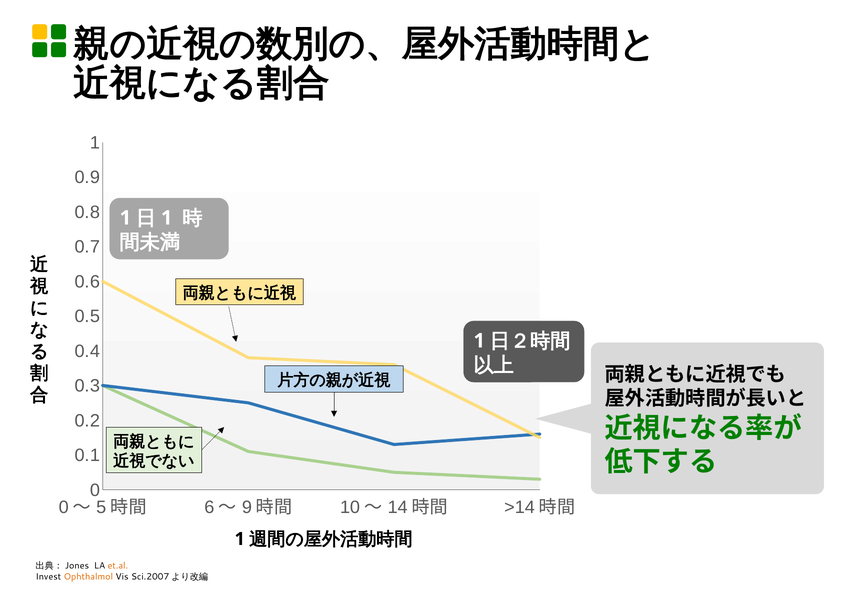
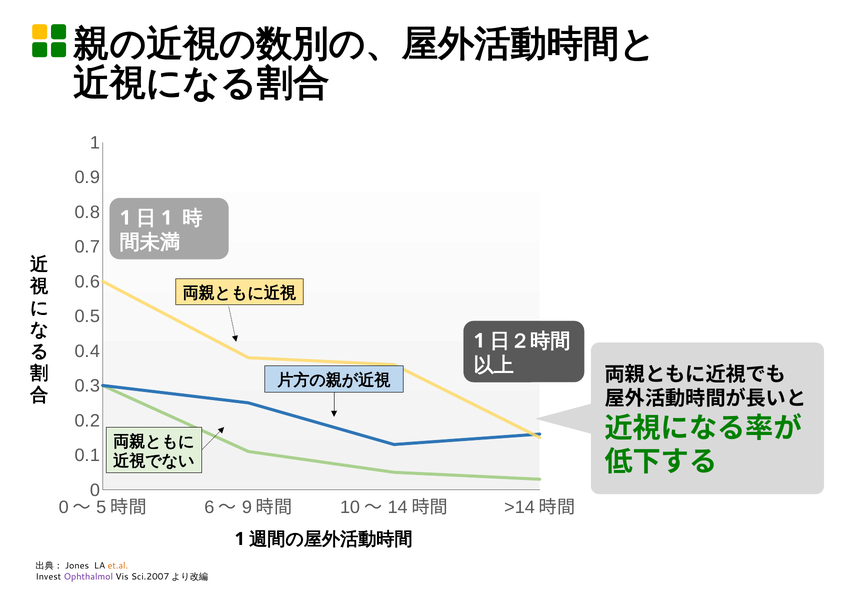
Ophthalmol colour: orange -> purple
